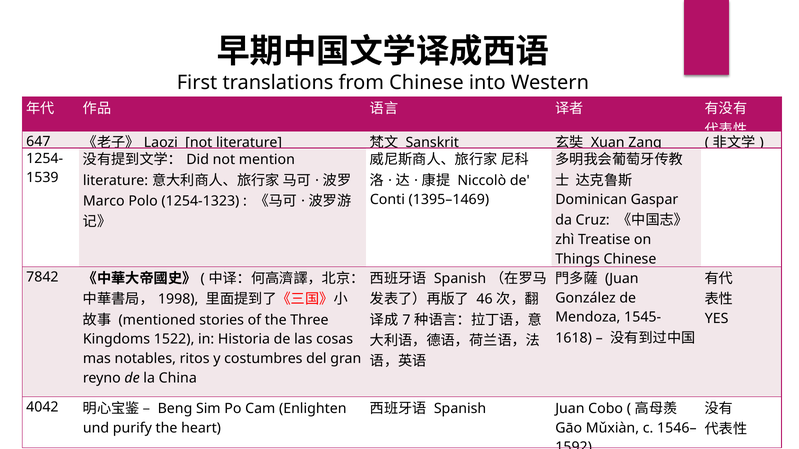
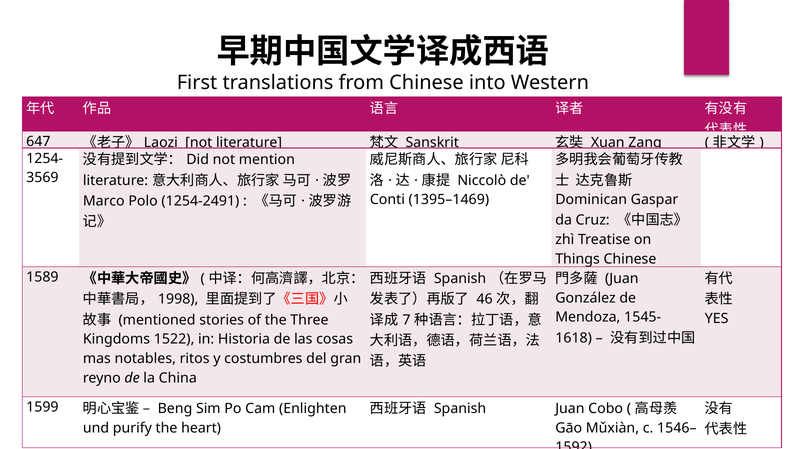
1539: 1539 -> 3569
1254-1323: 1254-1323 -> 1254-2491
7842: 7842 -> 1589
4042: 4042 -> 1599
